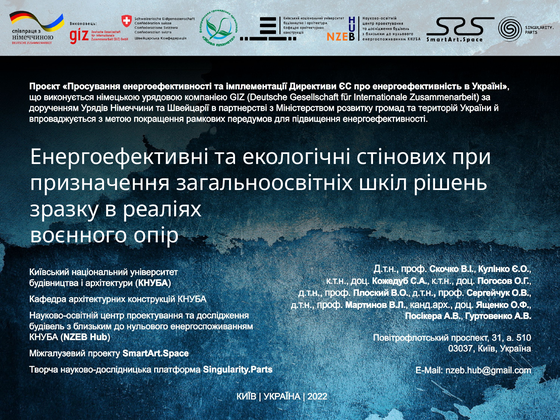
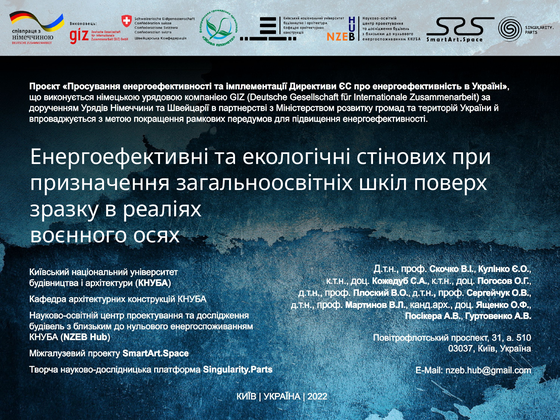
рішень: рішень -> поверх
опір: опір -> осях
